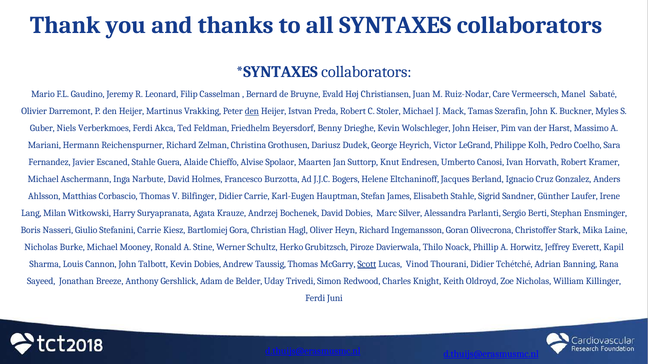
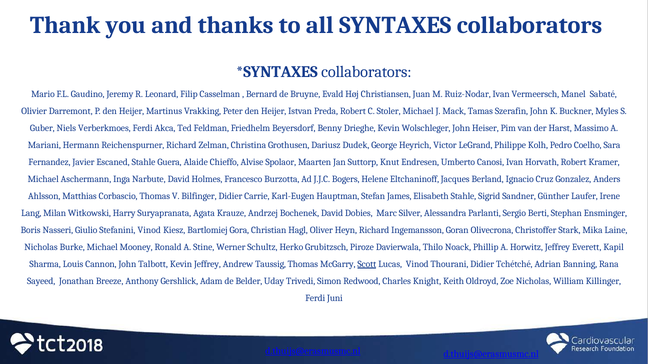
Ruiz-Nodar Care: Care -> Ivan
den at (252, 111) underline: present -> none
Stefanini Carrie: Carrie -> Vinod
Kevin Dobies: Dobies -> Jeffrey
